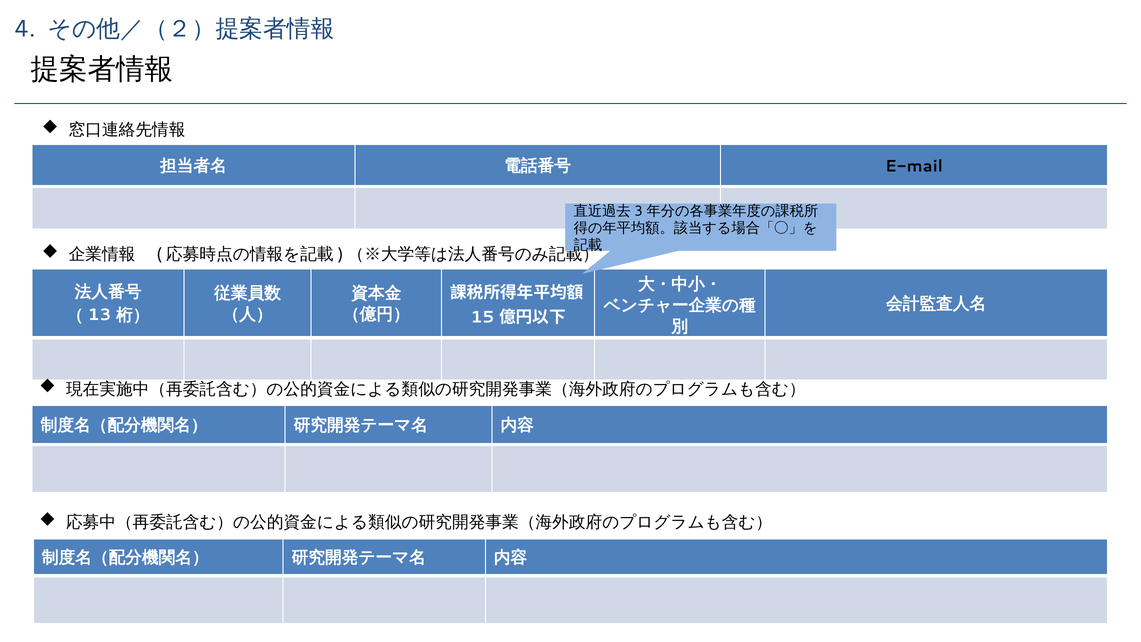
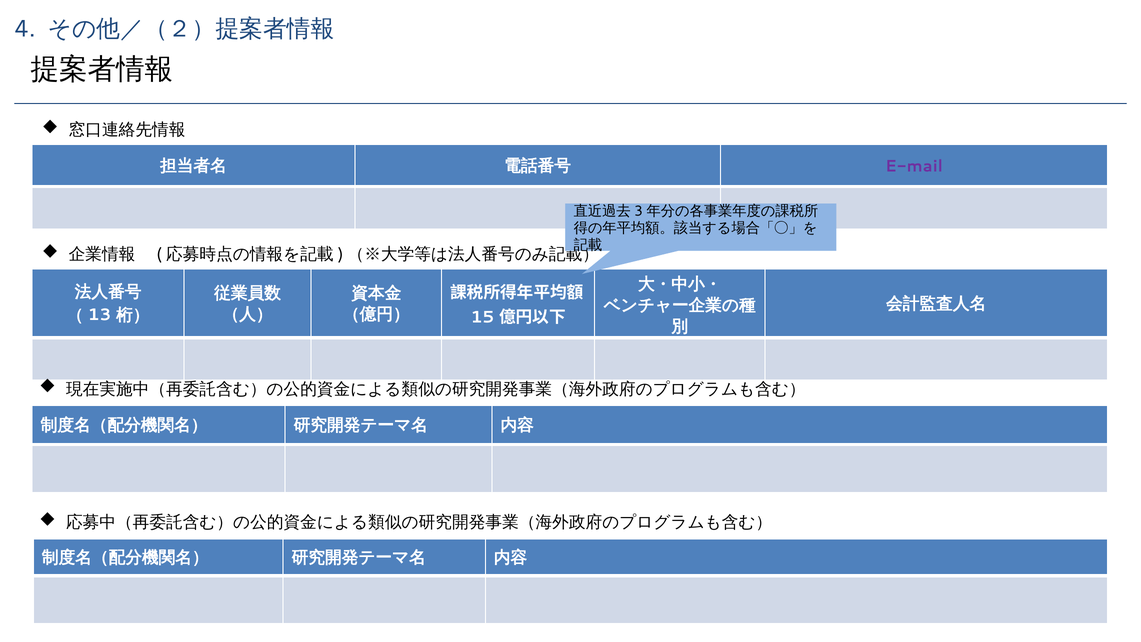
E-mail colour: black -> purple
